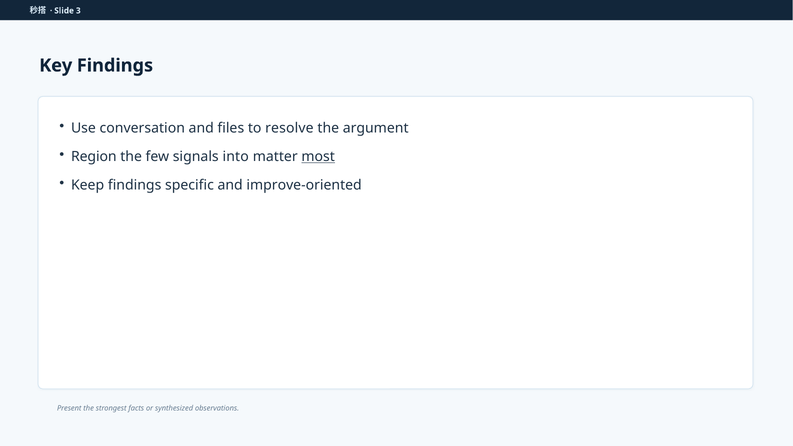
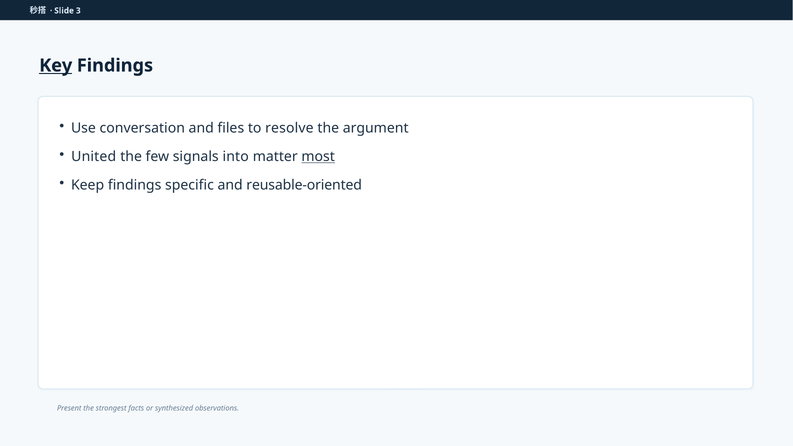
Key underline: none -> present
Region: Region -> United
improve-oriented: improve-oriented -> reusable-oriented
